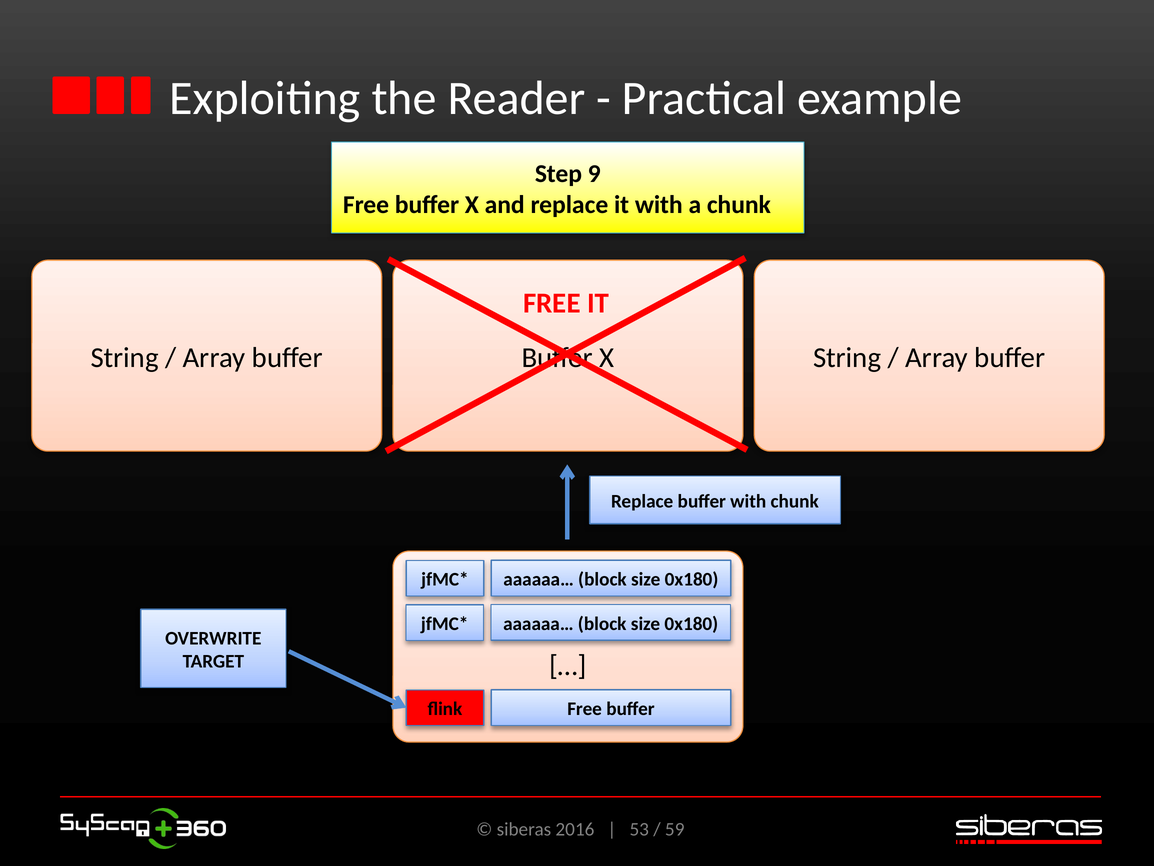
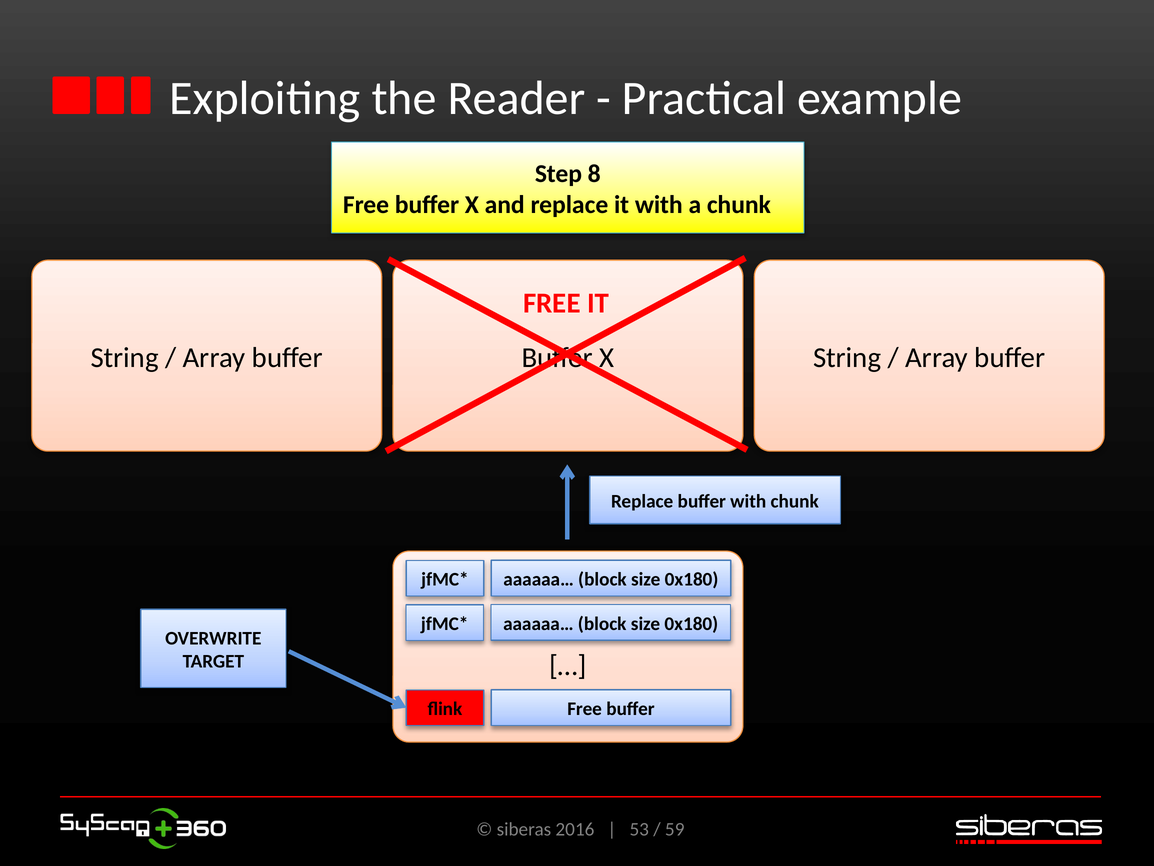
9: 9 -> 8
